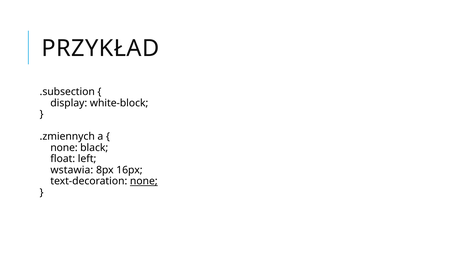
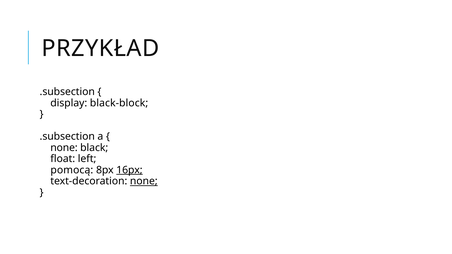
white-block: white-block -> black-block
.zmiennych at (67, 137): .zmiennych -> .subsection
wstawia: wstawia -> pomocą
16px underline: none -> present
